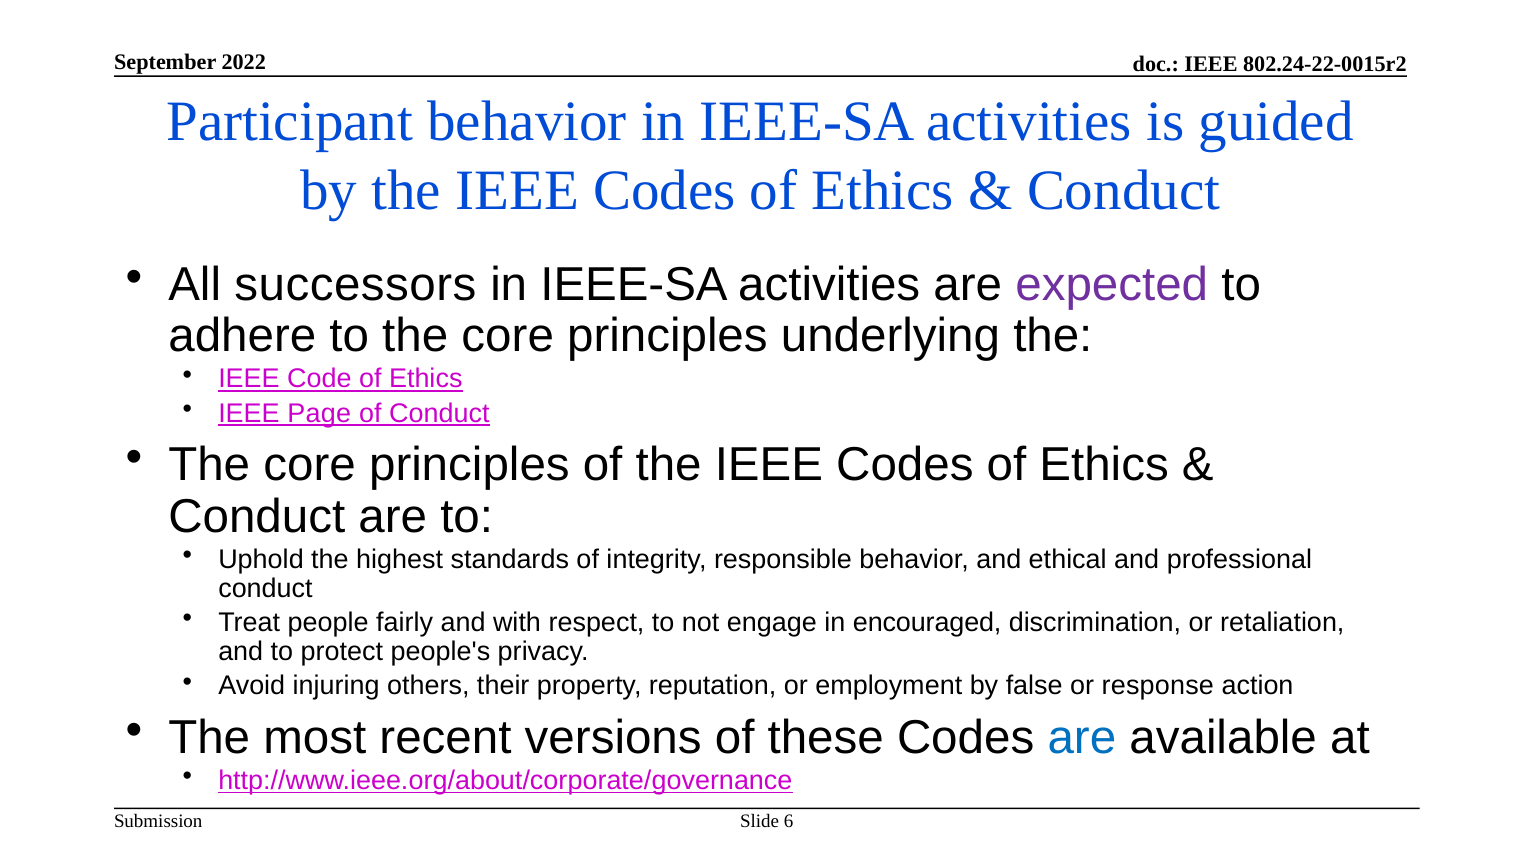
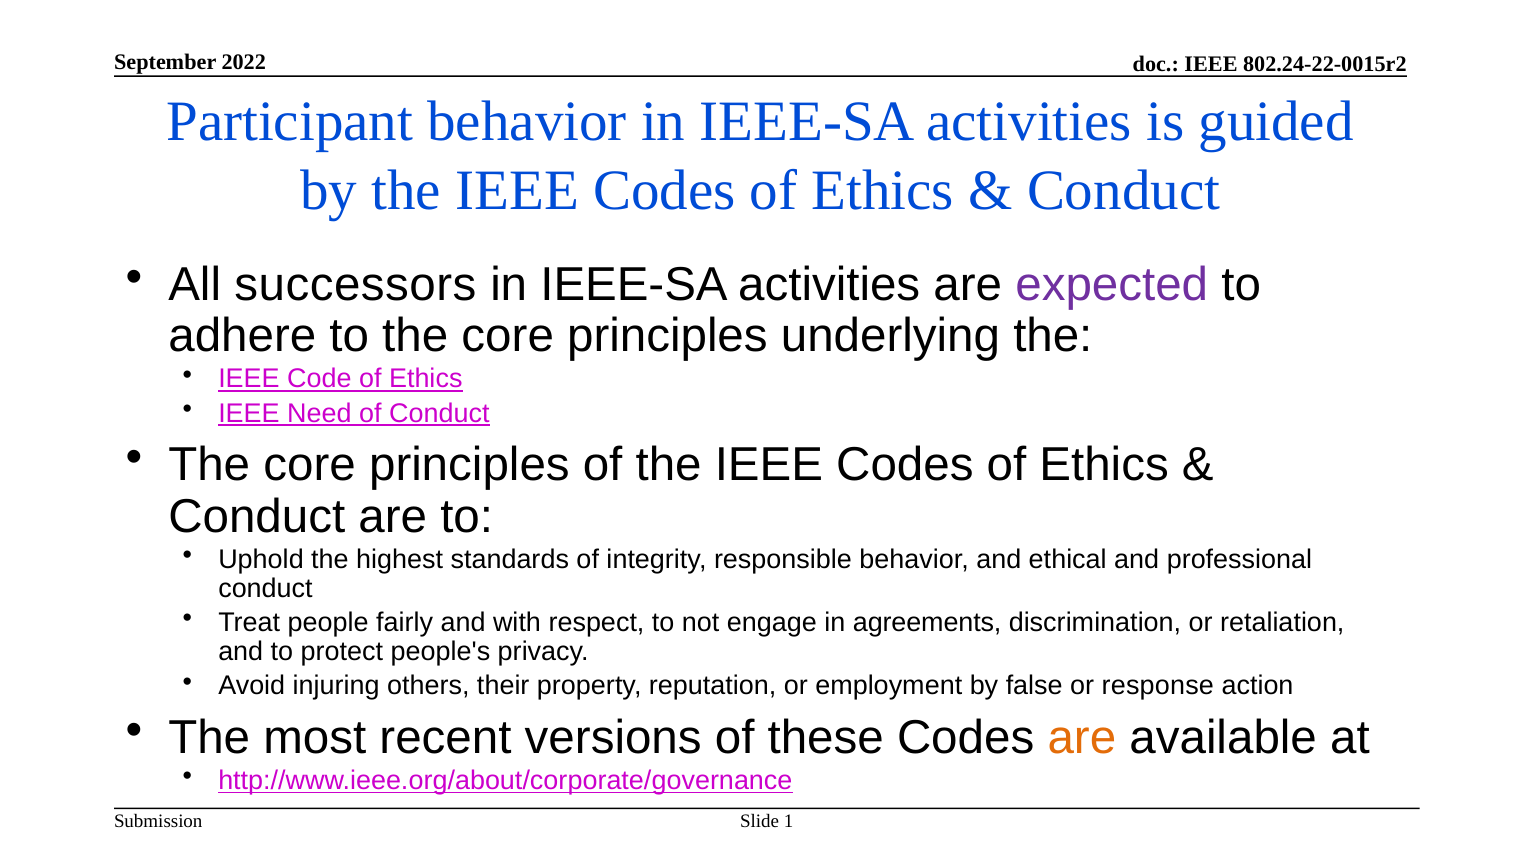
Page: Page -> Need
encouraged: encouraged -> agreements
are at (1082, 738) colour: blue -> orange
6: 6 -> 1
